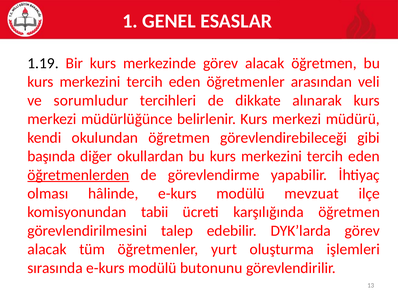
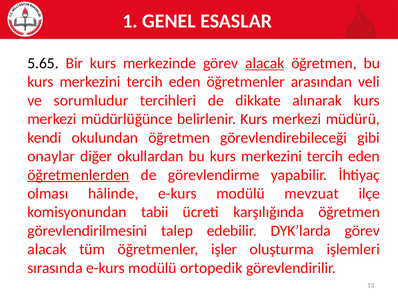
1.19: 1.19 -> 5.65
alacak at (265, 63) underline: none -> present
başında: başında -> onaylar
yurt: yurt -> işler
butonunu: butonunu -> ortopedik
